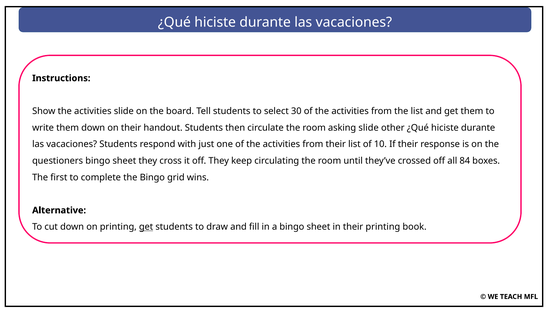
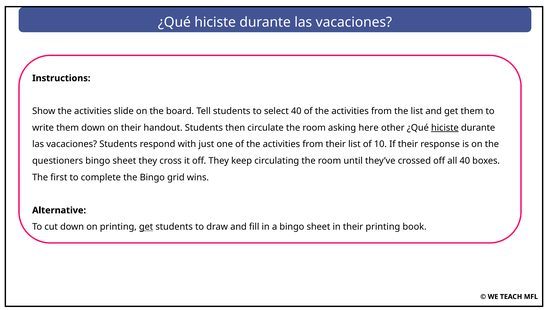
select 30: 30 -> 40
asking slide: slide -> here
hiciste at (445, 127) underline: none -> present
all 84: 84 -> 40
